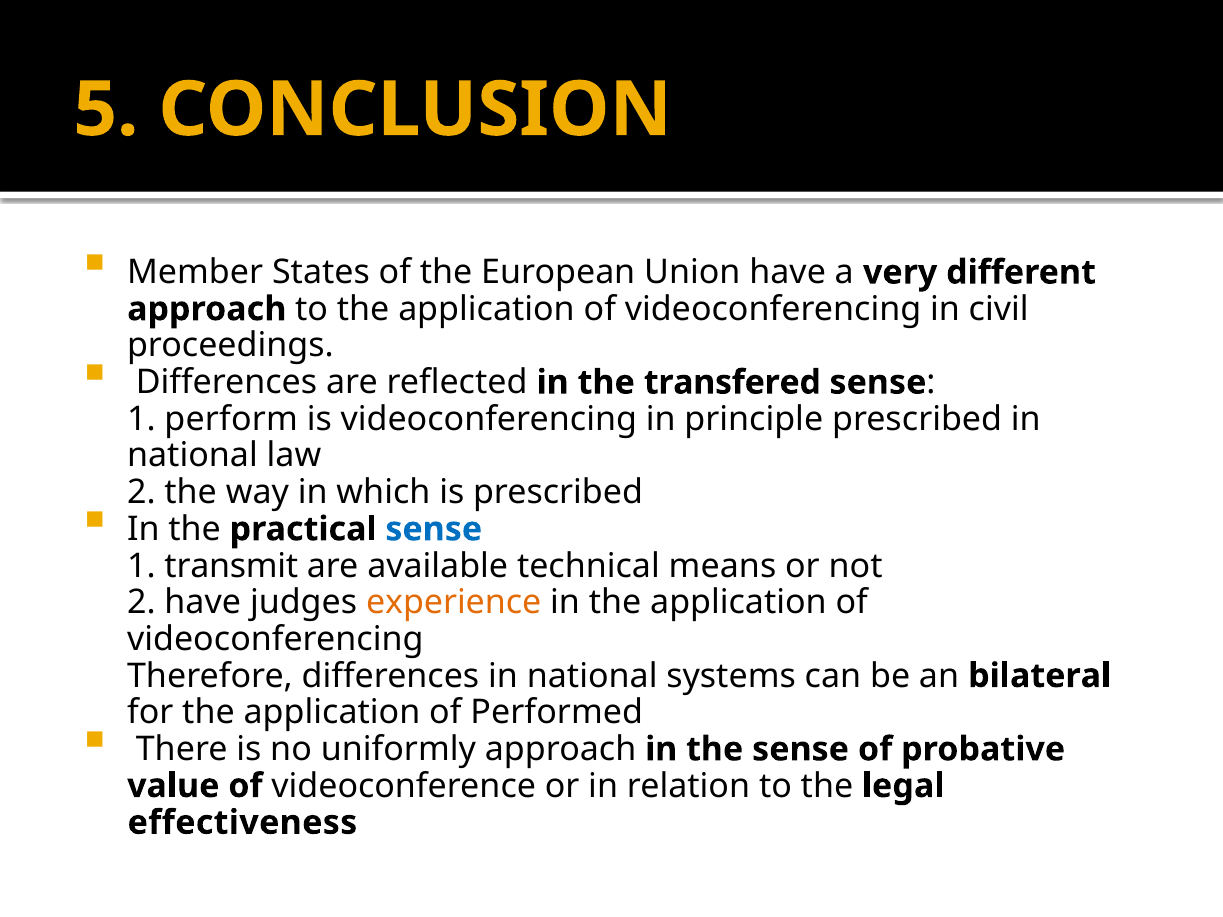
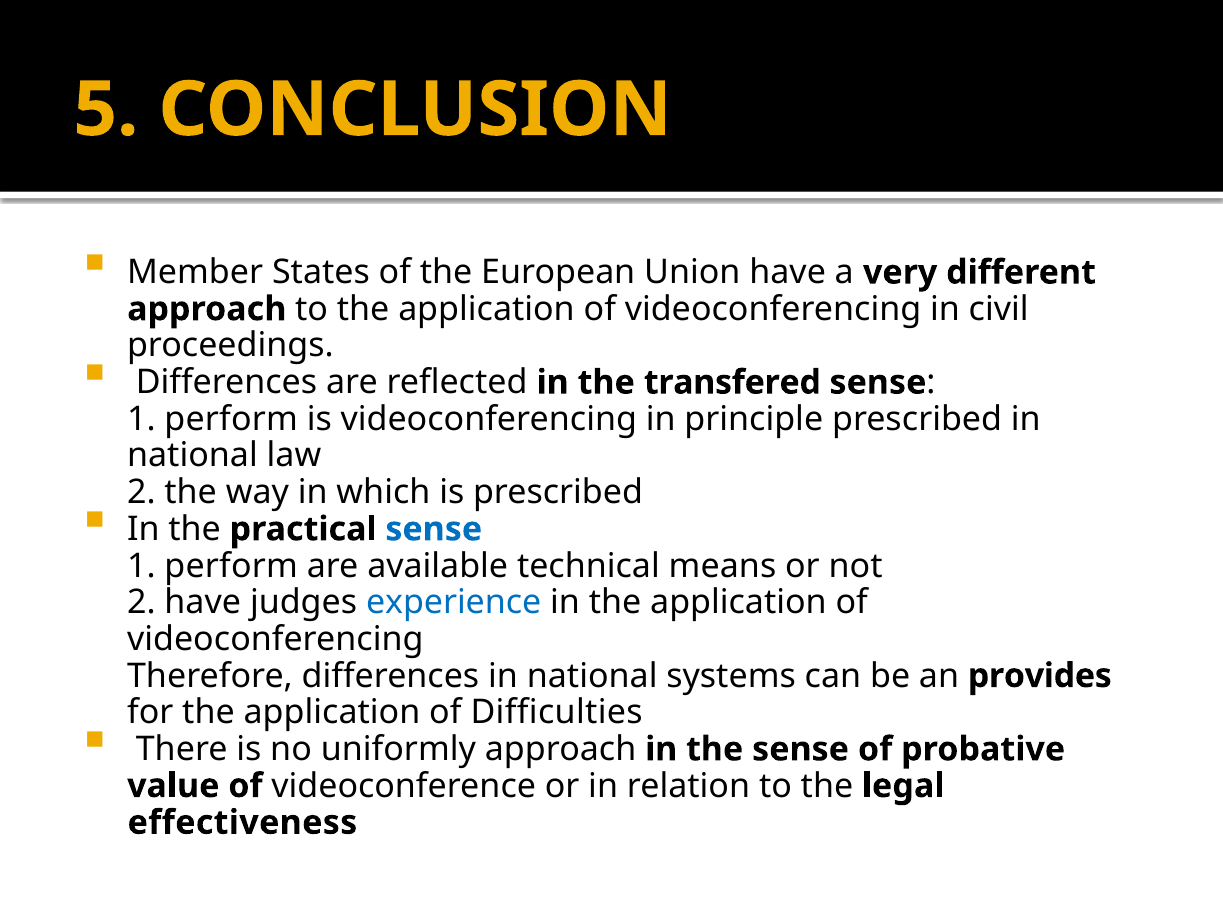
transmit at (231, 566): transmit -> perform
experience colour: orange -> blue
bilateral: bilateral -> provides
Performed: Performed -> Difficulties
